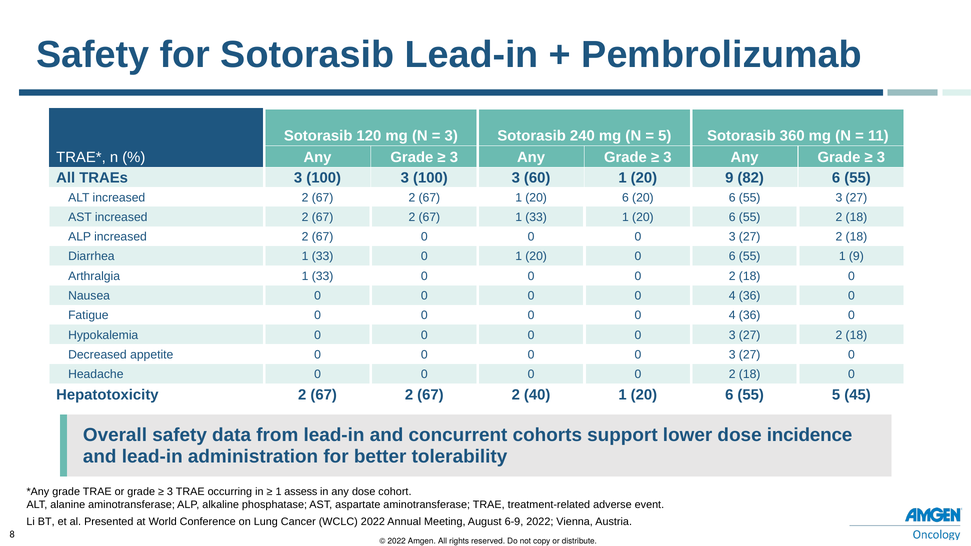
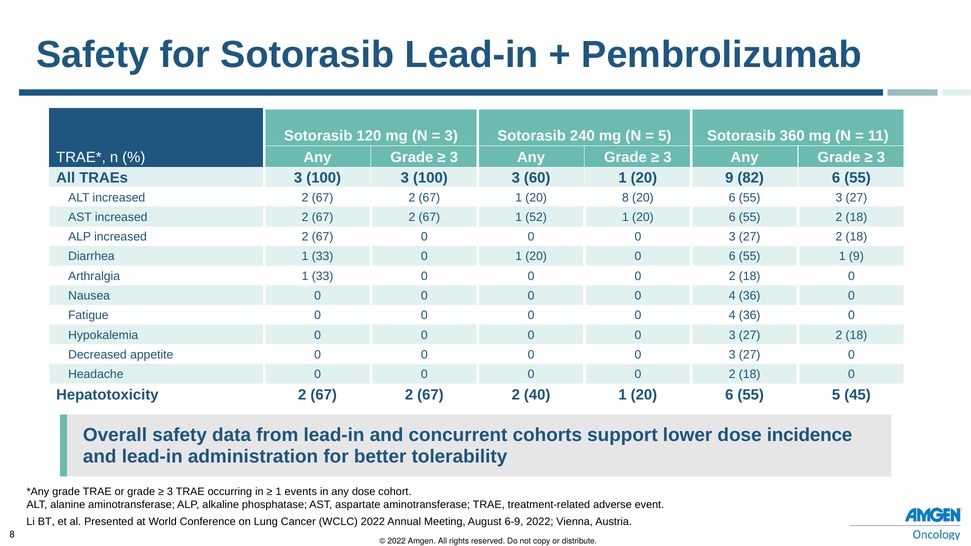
67 1 20 6: 6 -> 8
67 1 33: 33 -> 52
assess: assess -> events
